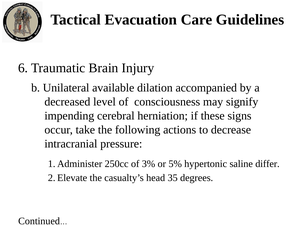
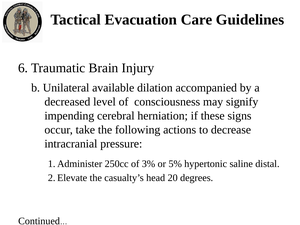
differ: differ -> distal
35: 35 -> 20
